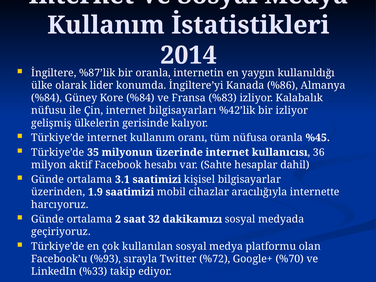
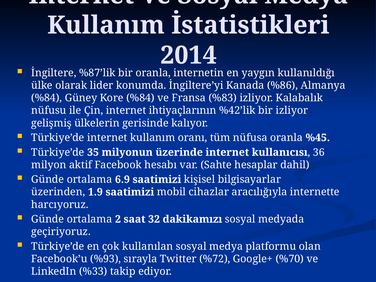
bilgisayarları: bilgisayarları -> ihtiyaçlarının
3.1: 3.1 -> 6.9
